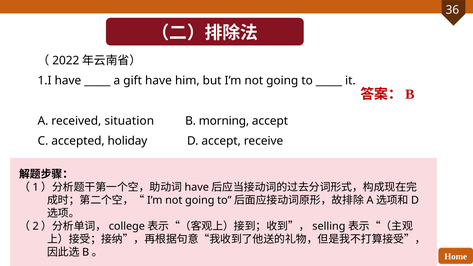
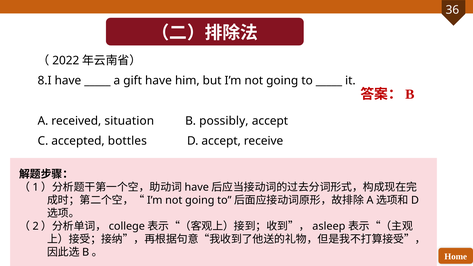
1.I: 1.I -> 8.I
morning: morning -> possibly
holiday: holiday -> bottles
selling: selling -> asleep
